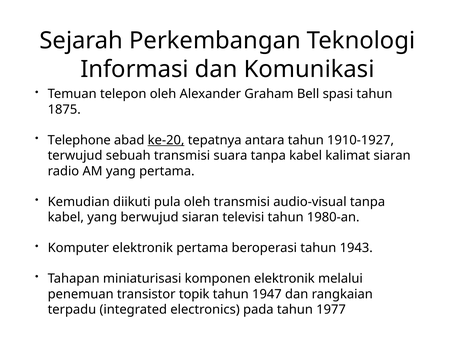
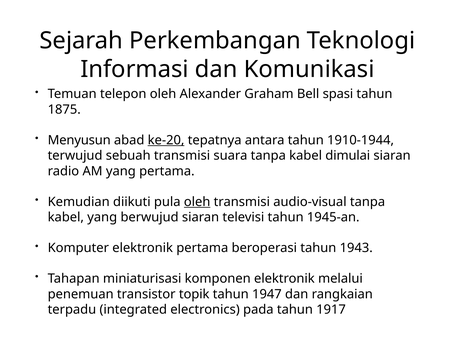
Telephone: Telephone -> Menyusun
1910-1927: 1910-1927 -> 1910-1944
kalimat: kalimat -> dimulai
oleh at (197, 202) underline: none -> present
1980-an: 1980-an -> 1945-an
1977: 1977 -> 1917
